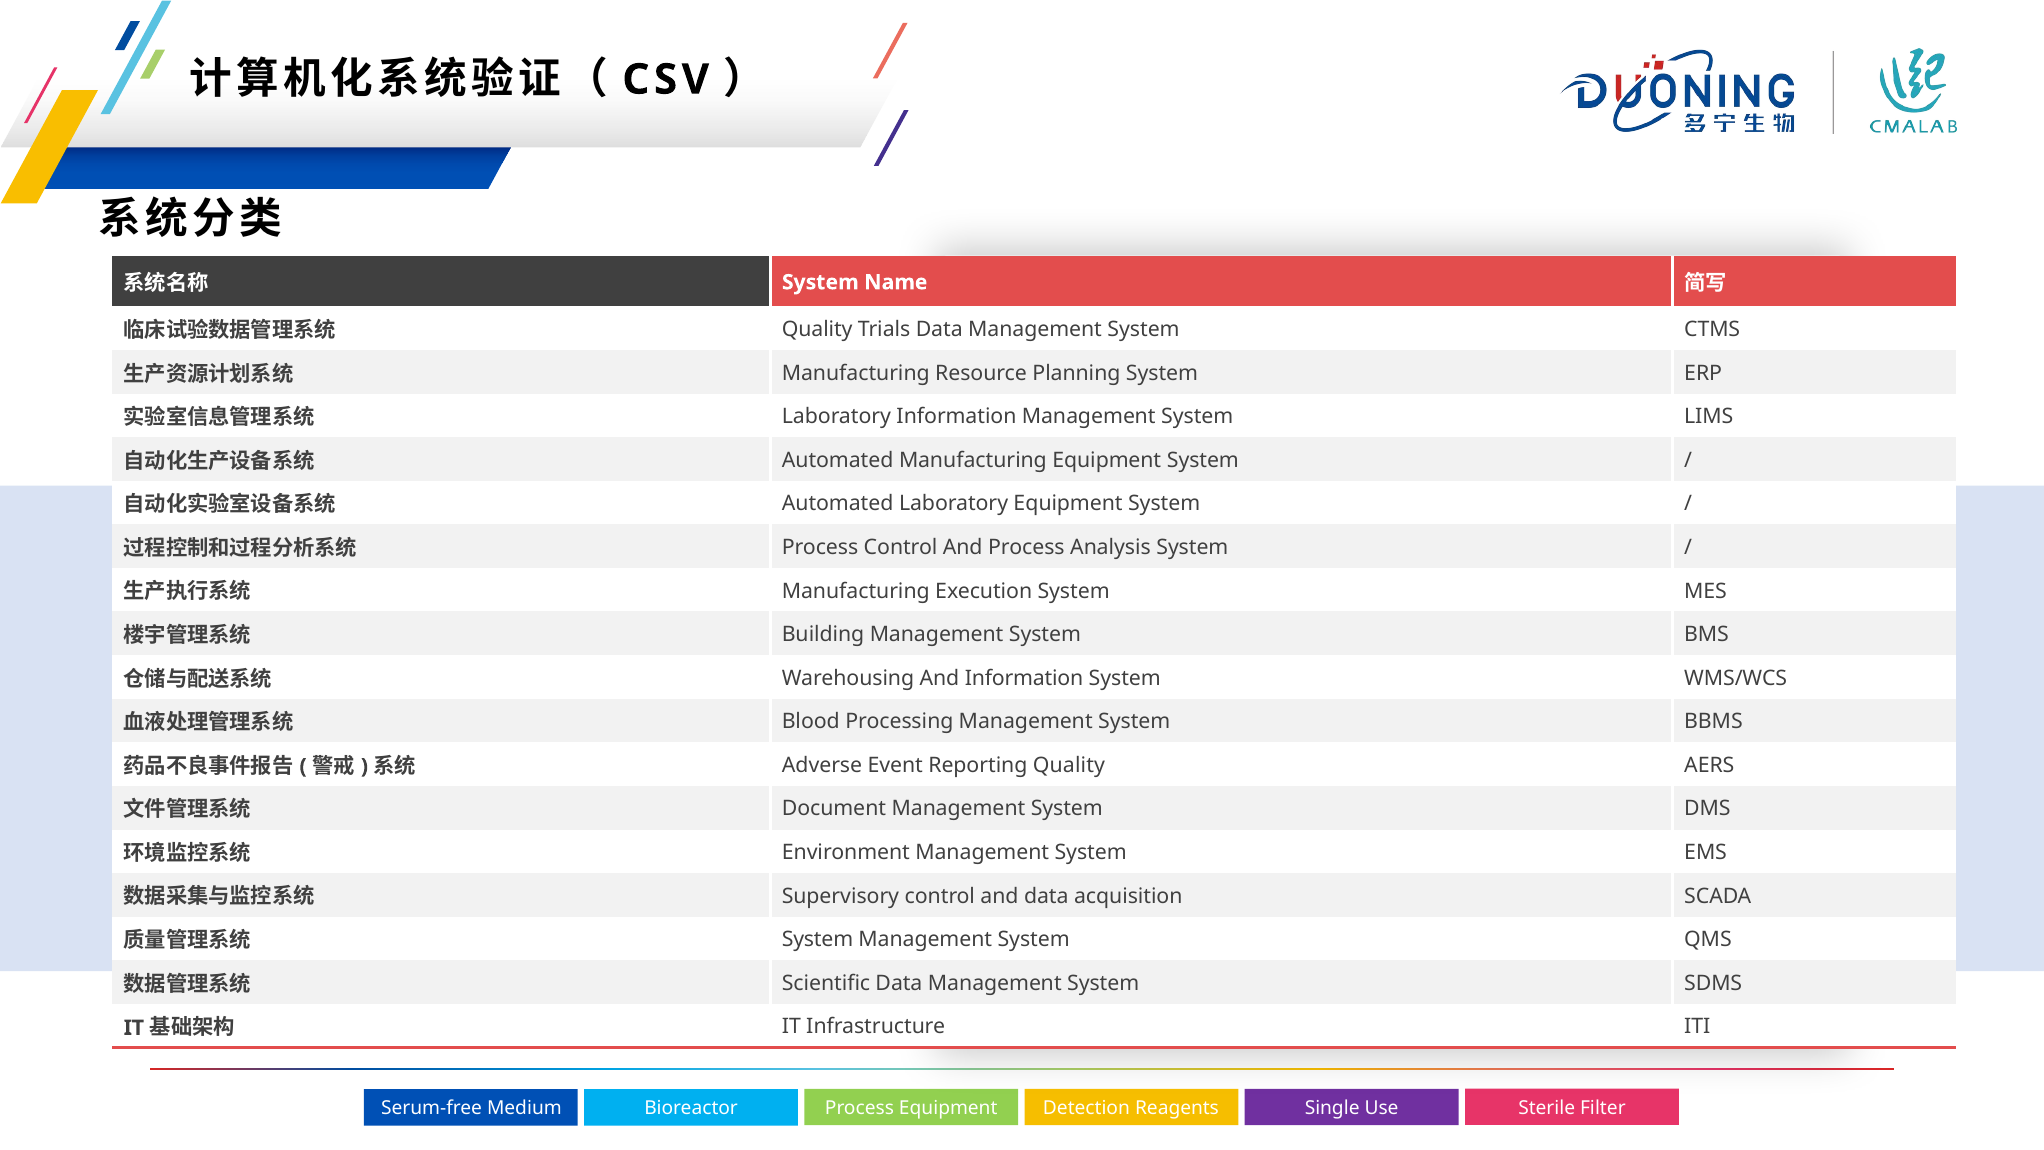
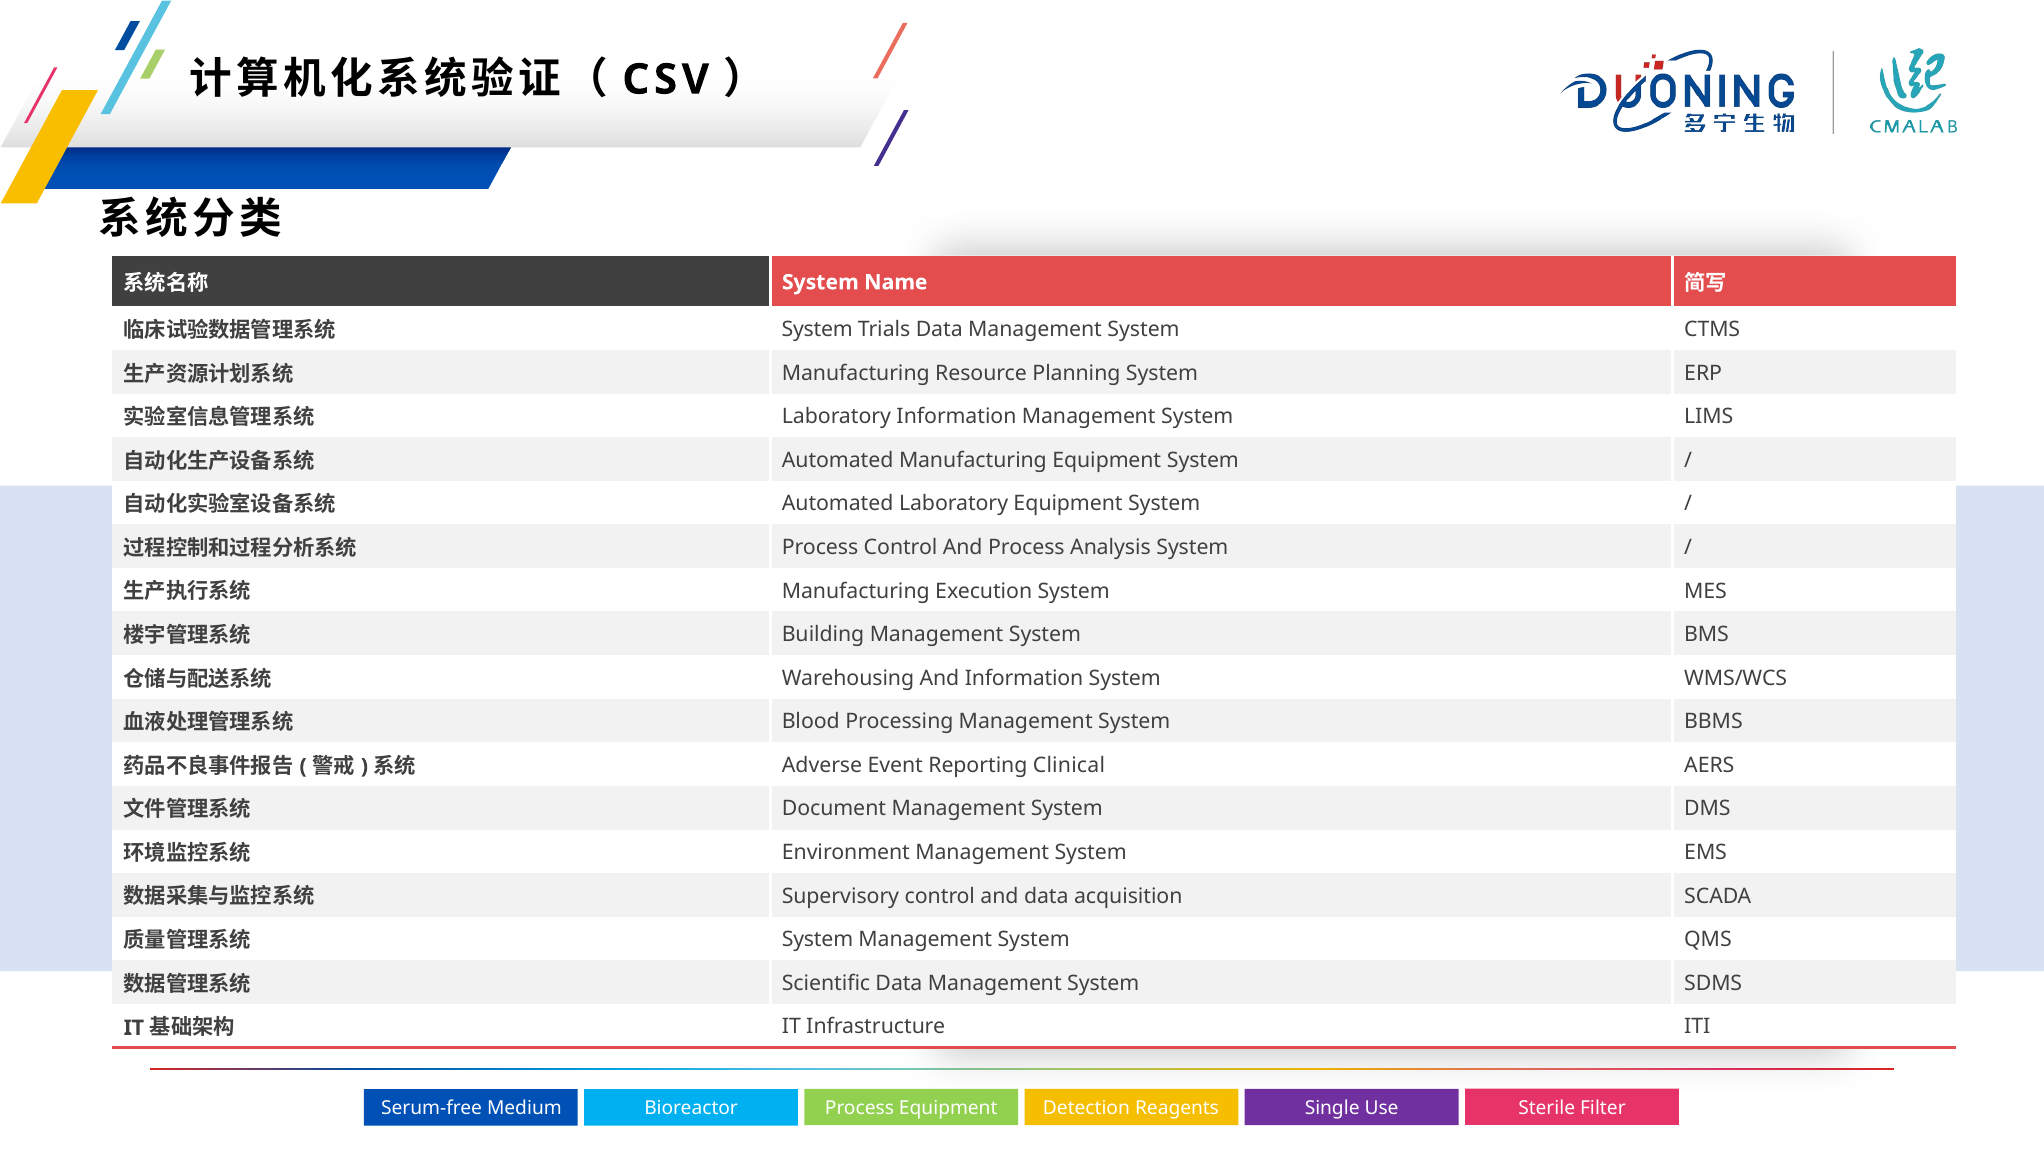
Quality at (817, 329): Quality -> System
Reporting Quality: Quality -> Clinical
